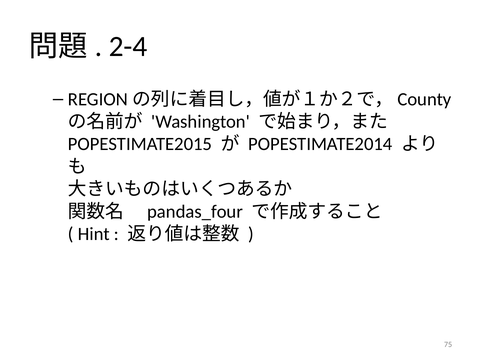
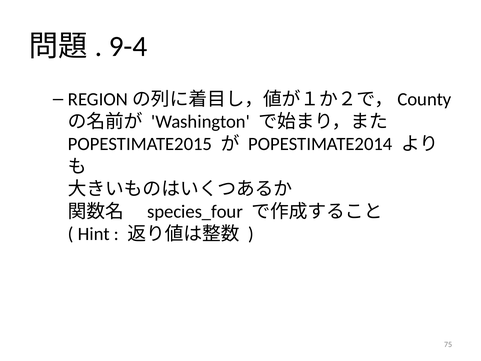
2-4: 2-4 -> 9-4
pandas_four: pandas_four -> species_four
